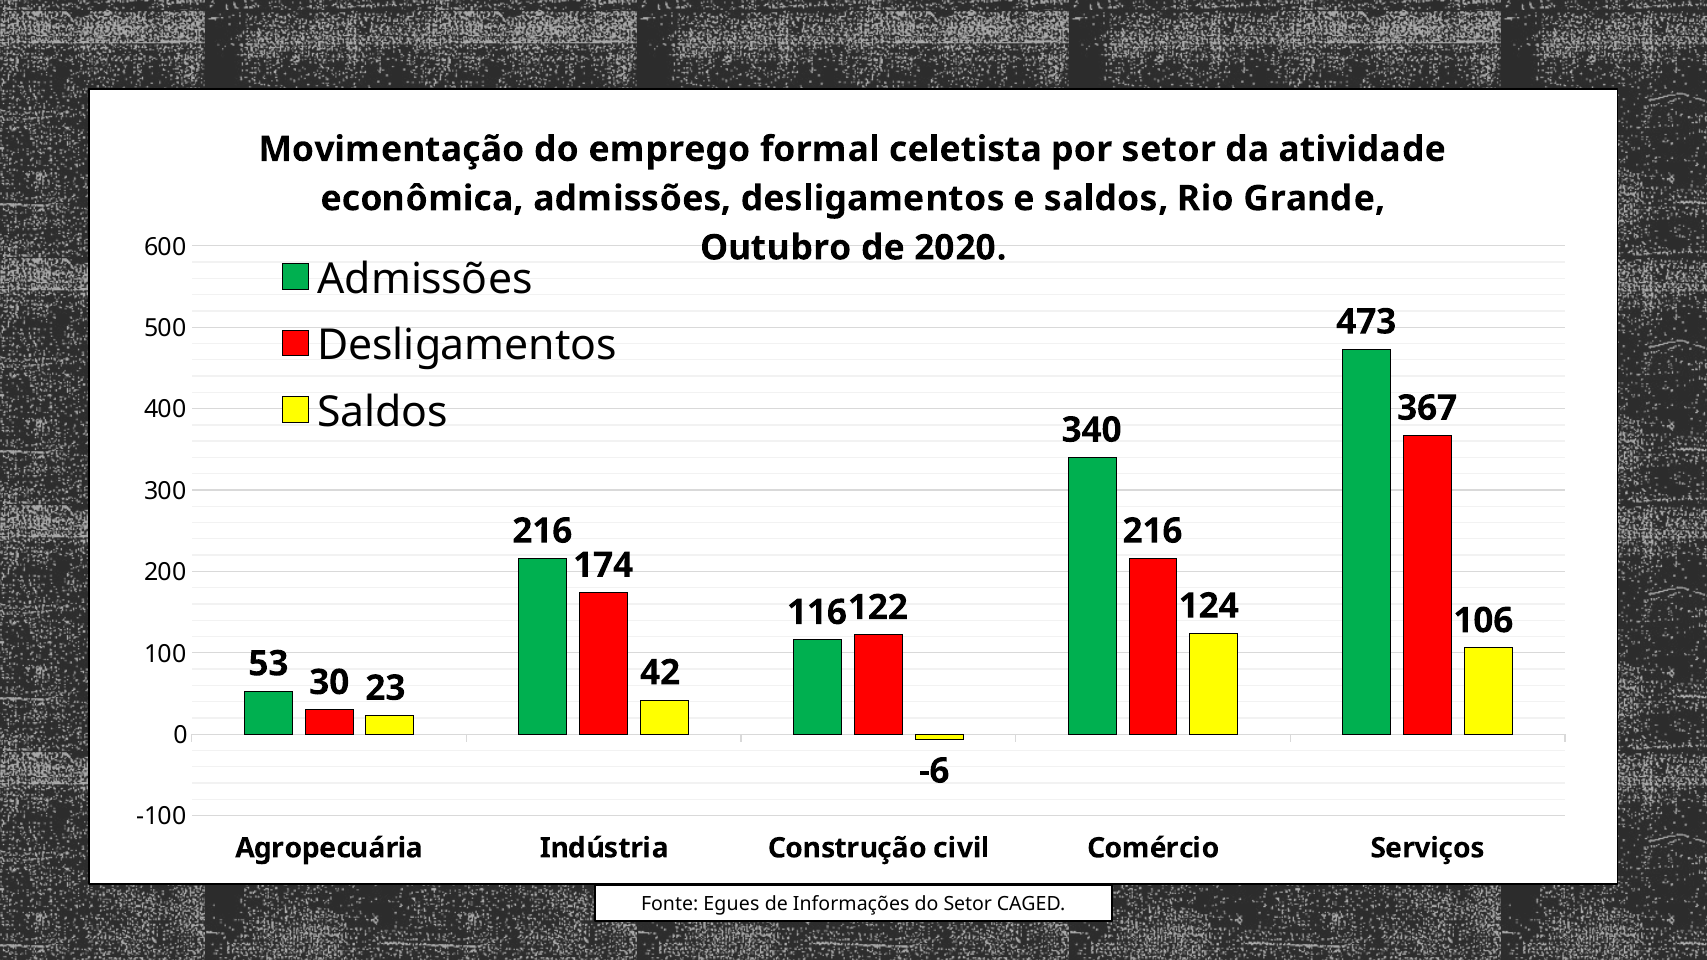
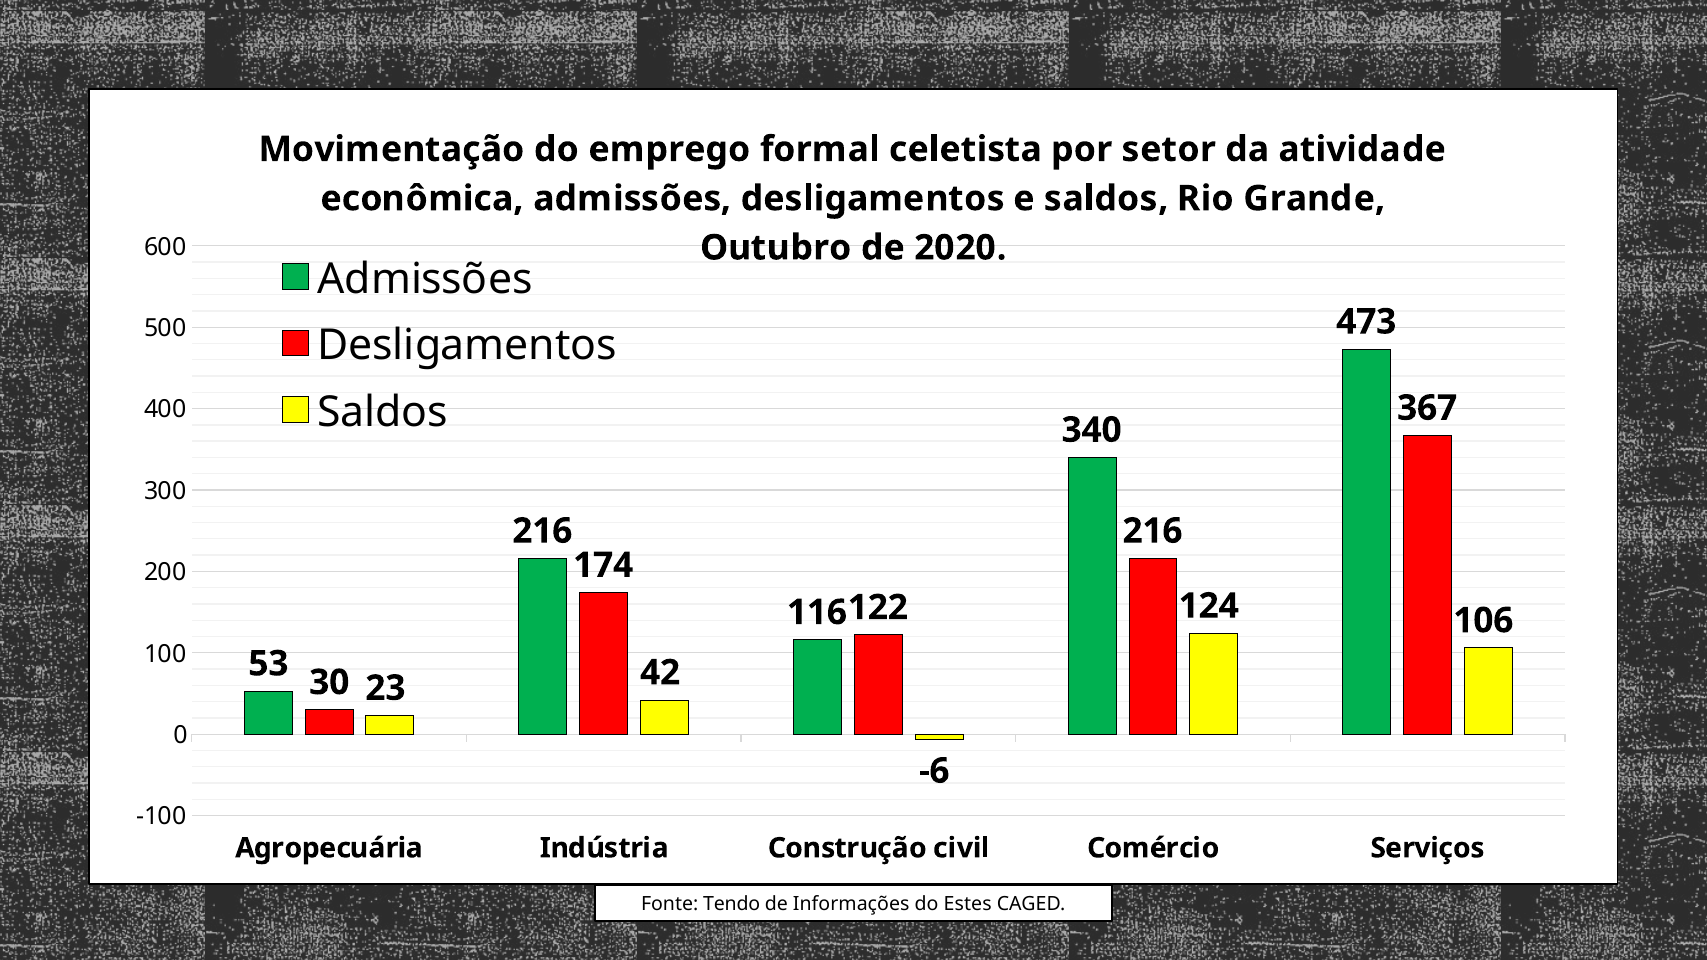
Egues: Egues -> Tendo
do Setor: Setor -> Estes
